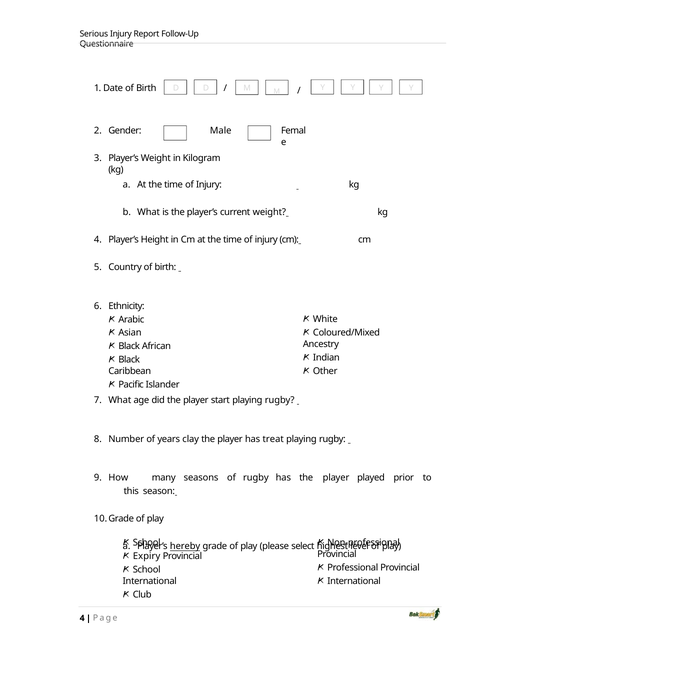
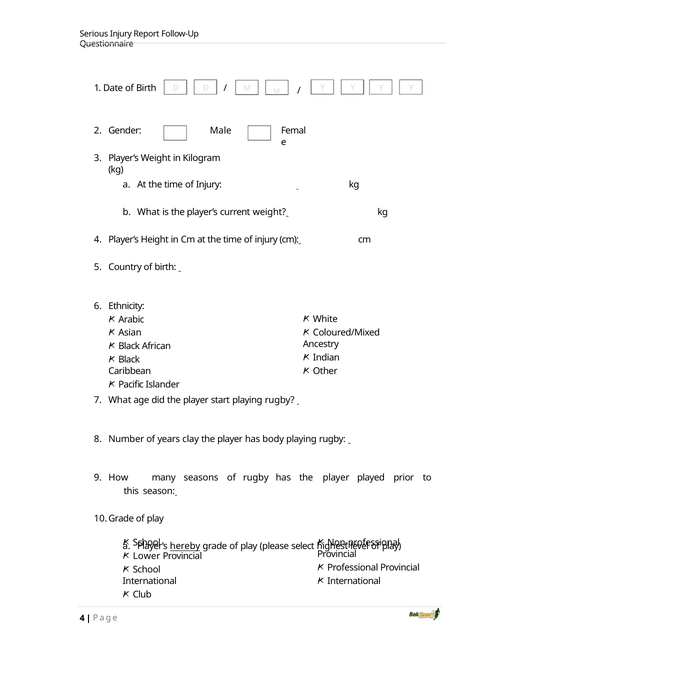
treat: treat -> body
Expiry: Expiry -> Lower
